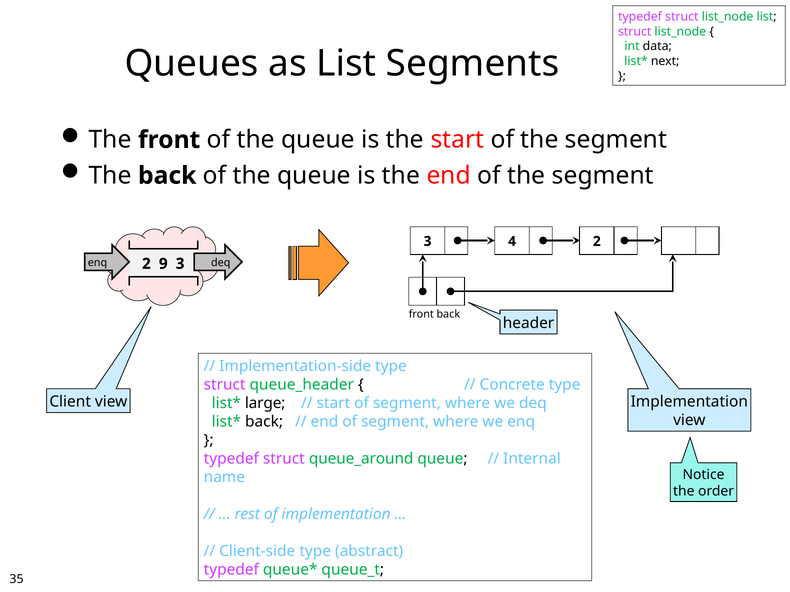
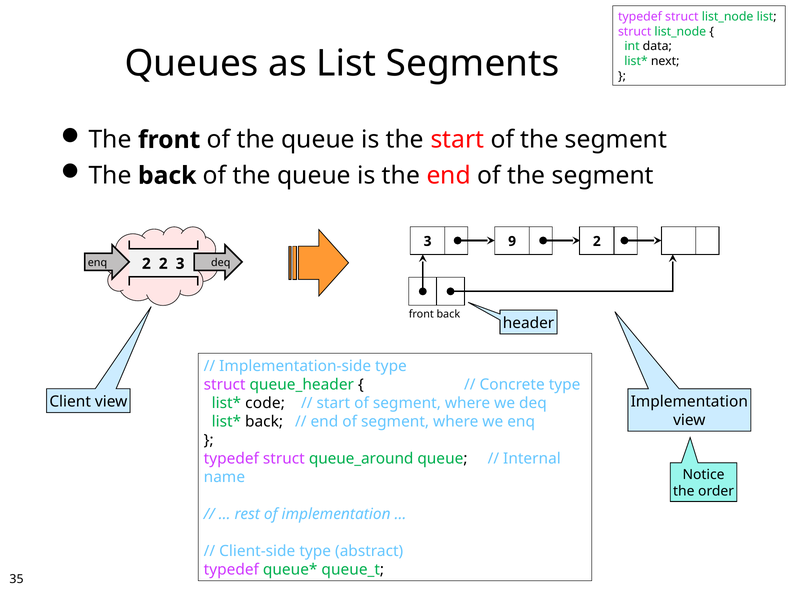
4: 4 -> 9
2 9: 9 -> 2
large: large -> code
